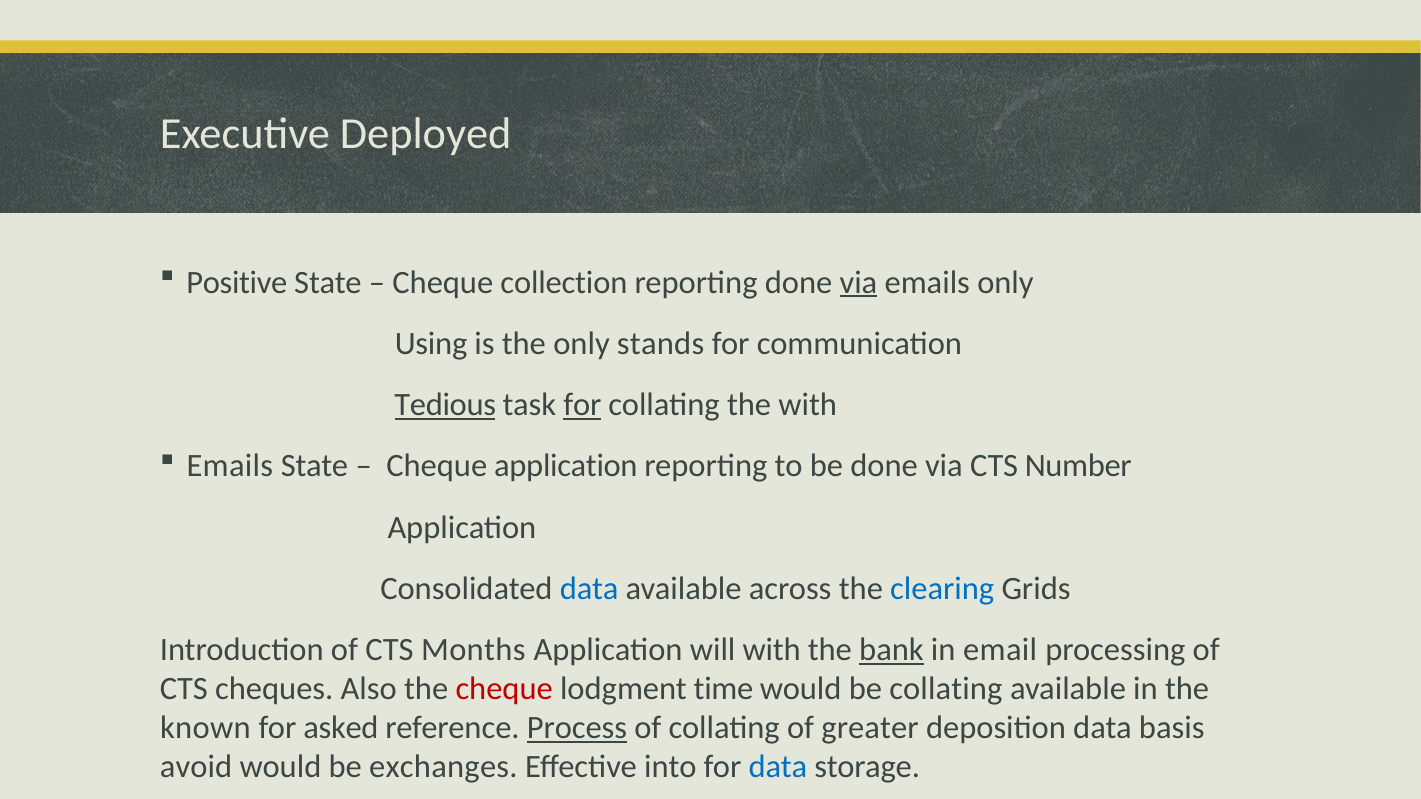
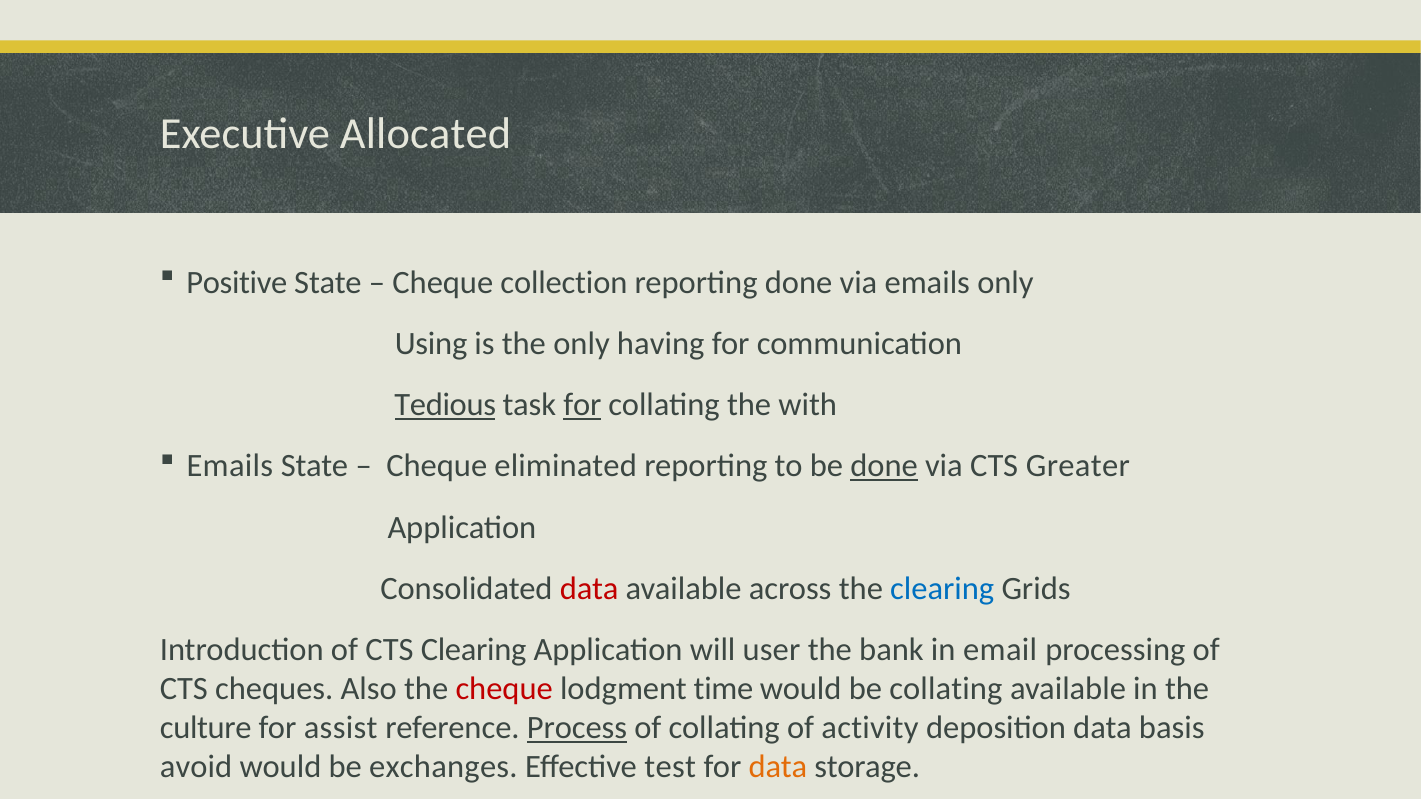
Deployed: Deployed -> Allocated
via at (858, 282) underline: present -> none
stands: stands -> having
Cheque application: application -> eliminated
done at (884, 466) underline: none -> present
Number: Number -> Greater
data at (589, 589) colour: blue -> red
CTS Months: Months -> Clearing
will with: with -> user
bank underline: present -> none
known: known -> culture
asked: asked -> assist
greater: greater -> activity
into: into -> test
data at (778, 767) colour: blue -> orange
